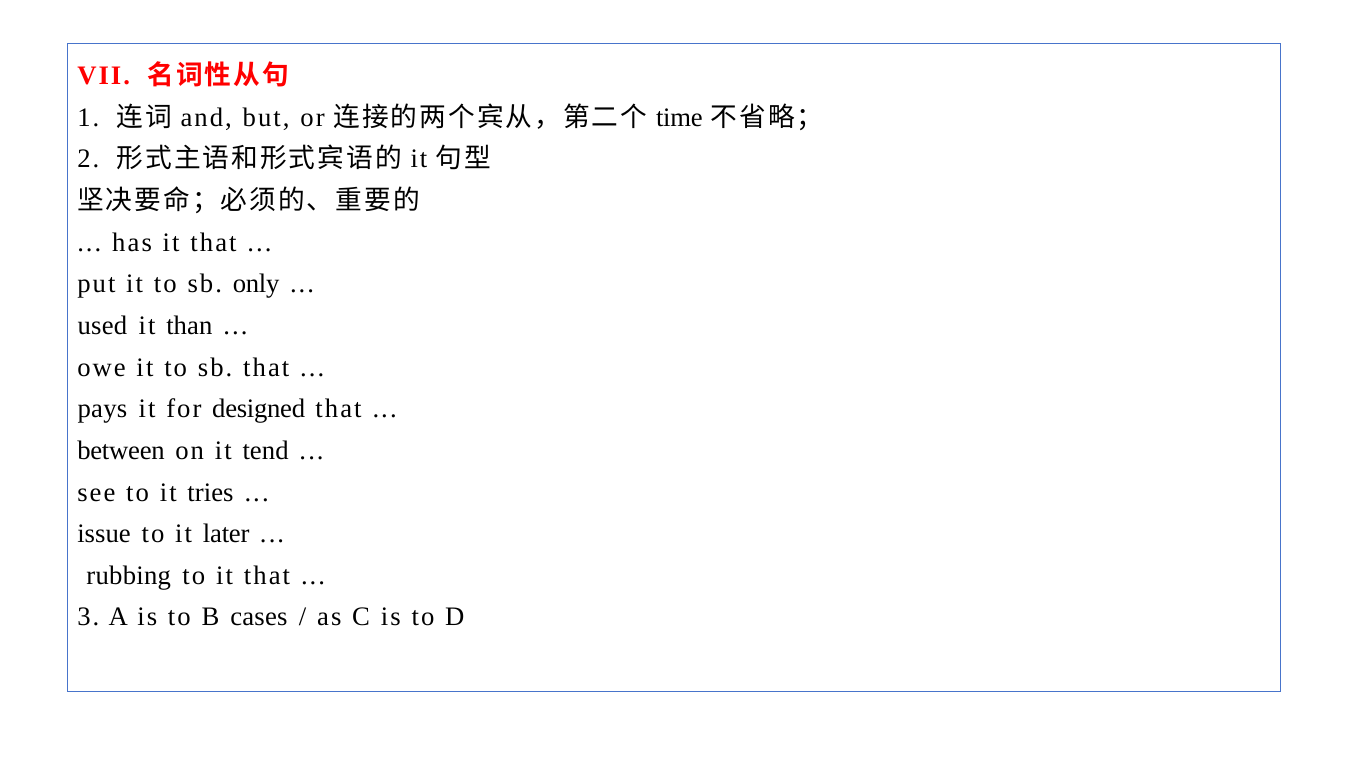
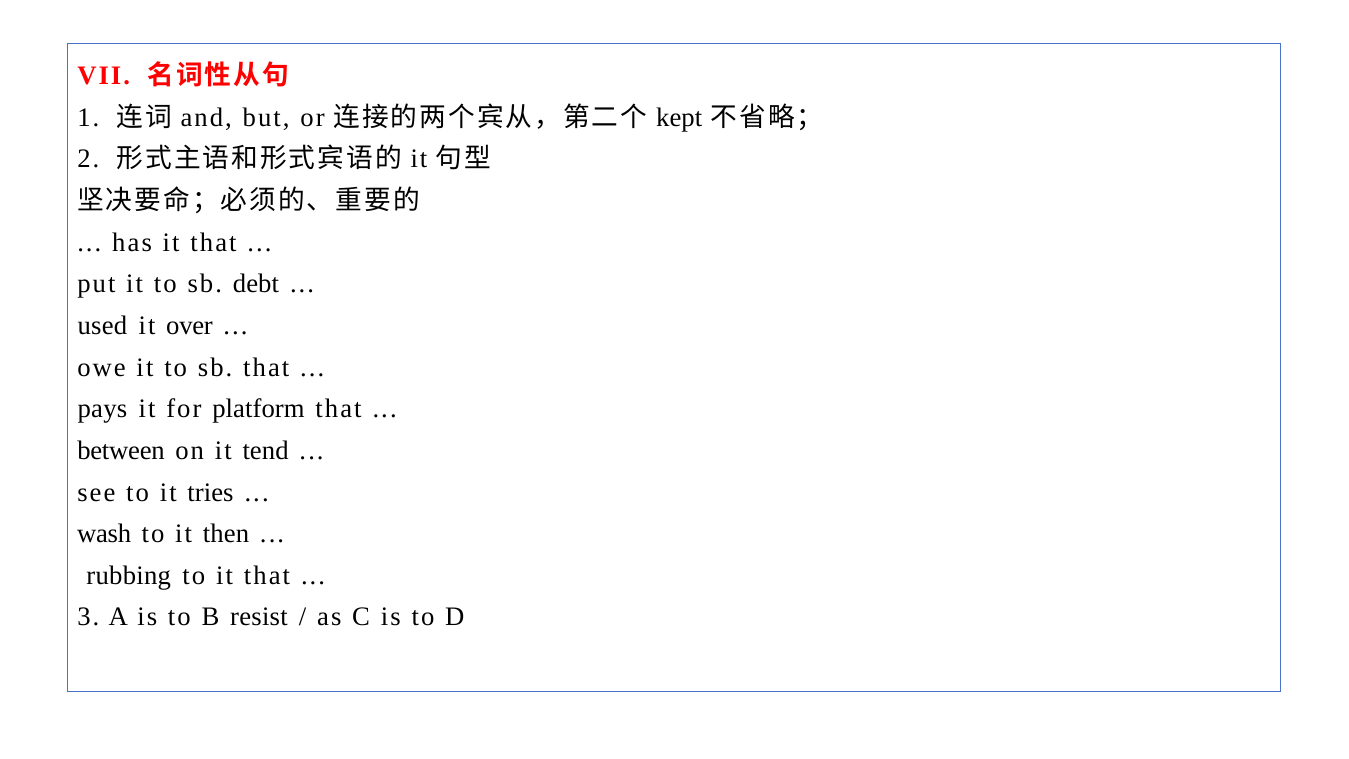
time: time -> kept
only: only -> debt
than: than -> over
designed: designed -> platform
issue: issue -> wash
later: later -> then
cases: cases -> resist
